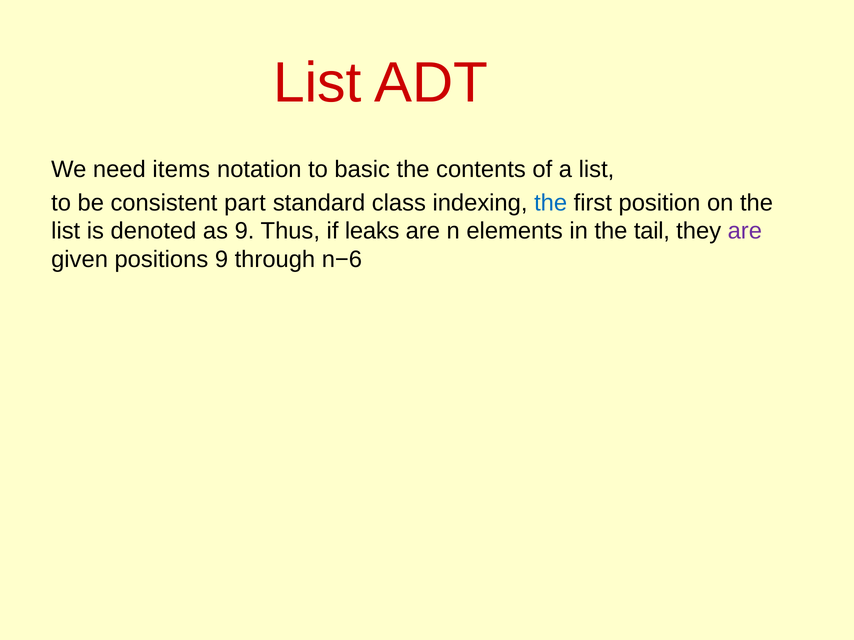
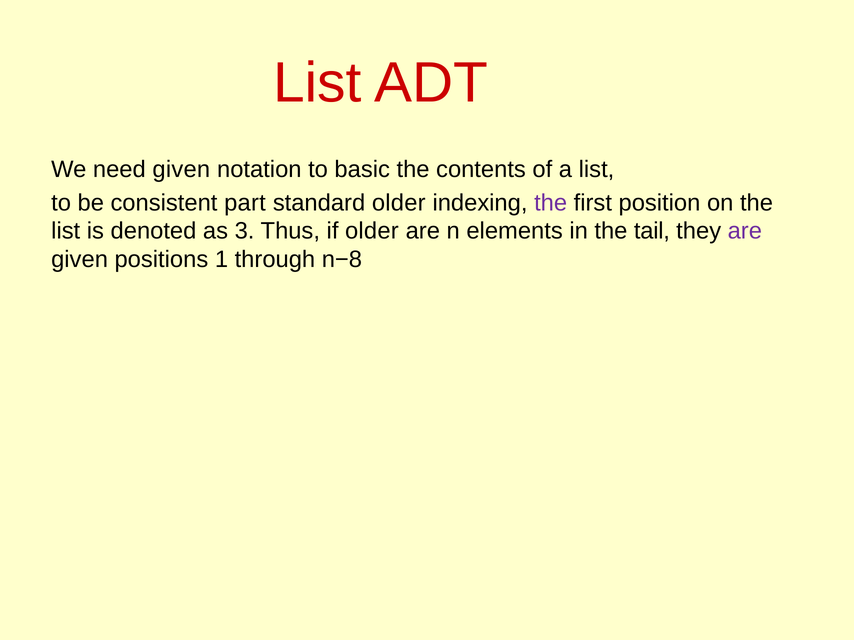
need items: items -> given
standard class: class -> older
the at (551, 203) colour: blue -> purple
as 9: 9 -> 3
if leaks: leaks -> older
positions 9: 9 -> 1
n−6: n−6 -> n−8
